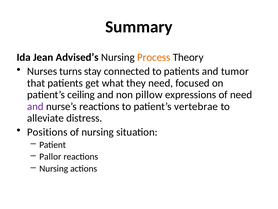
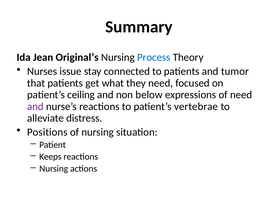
Advised’s: Advised’s -> Original’s
Process colour: orange -> blue
turns: turns -> issue
pillow: pillow -> below
Pallor: Pallor -> Keeps
